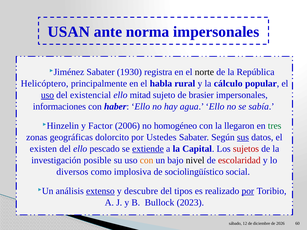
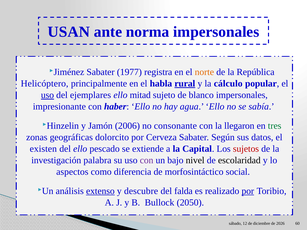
1930: 1930 -> 1977
norte colour: black -> orange
rural underline: none -> present
existencial: existencial -> ejemplares
brasier: brasier -> blanco
informaciones: informaciones -> impresionante
Factor: Factor -> Jamón
homogéneo: homogéneo -> consonante
Ustedes: Ustedes -> Cerveza
sus underline: present -> none
extiende underline: present -> none
posible: posible -> palabra
con at (147, 160) colour: orange -> purple
escolaridad colour: red -> black
diversos: diversos -> aspectos
implosiva: implosiva -> diferencia
sociolingüístico: sociolingüístico -> morfosintáctico
tipos: tipos -> falda
2023: 2023 -> 2050
